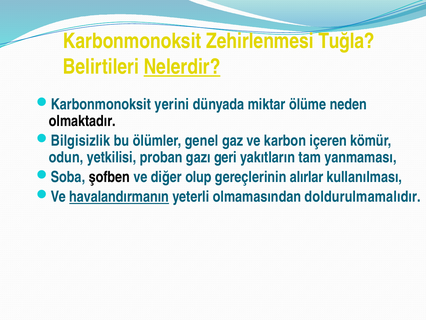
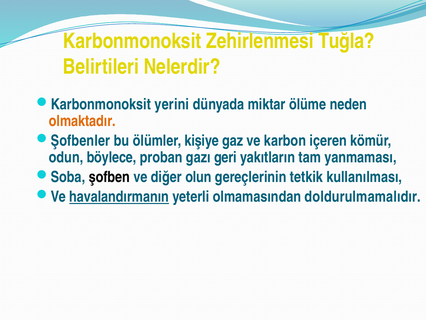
Nelerdir underline: present -> none
olmaktadır colour: black -> orange
Bilgisizlik: Bilgisizlik -> Şofbenler
genel: genel -> kişiye
yetkilisi: yetkilisi -> böylece
olup: olup -> olun
alırlar: alırlar -> tetkik
